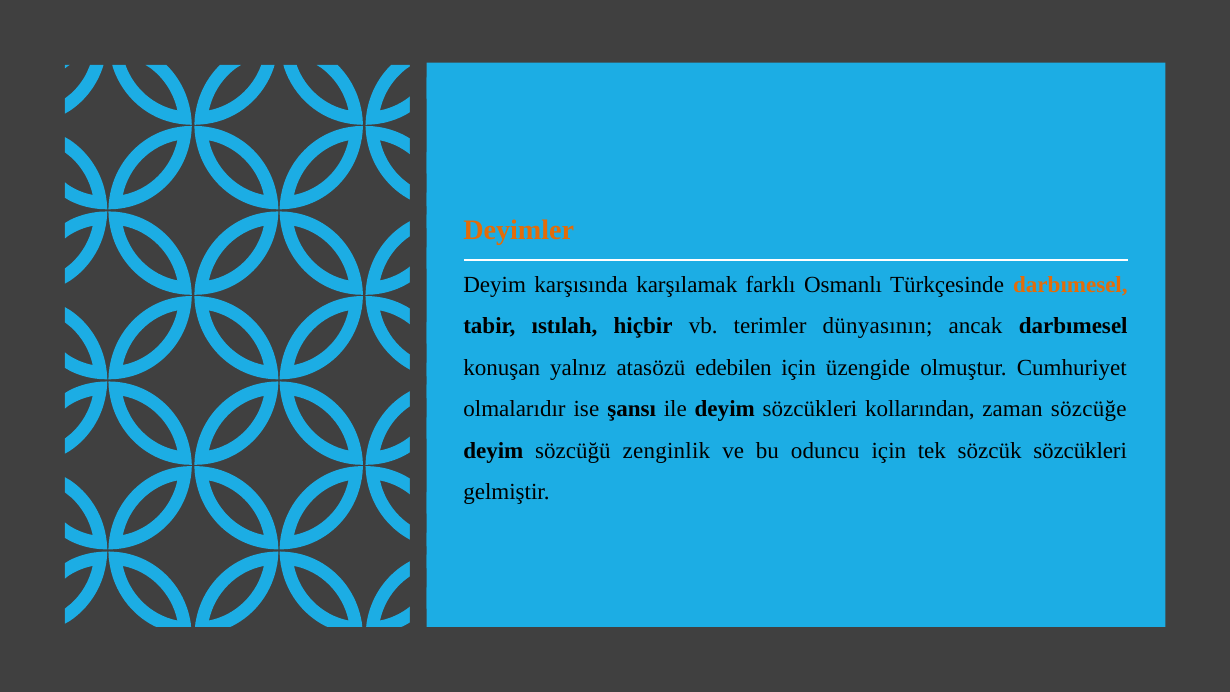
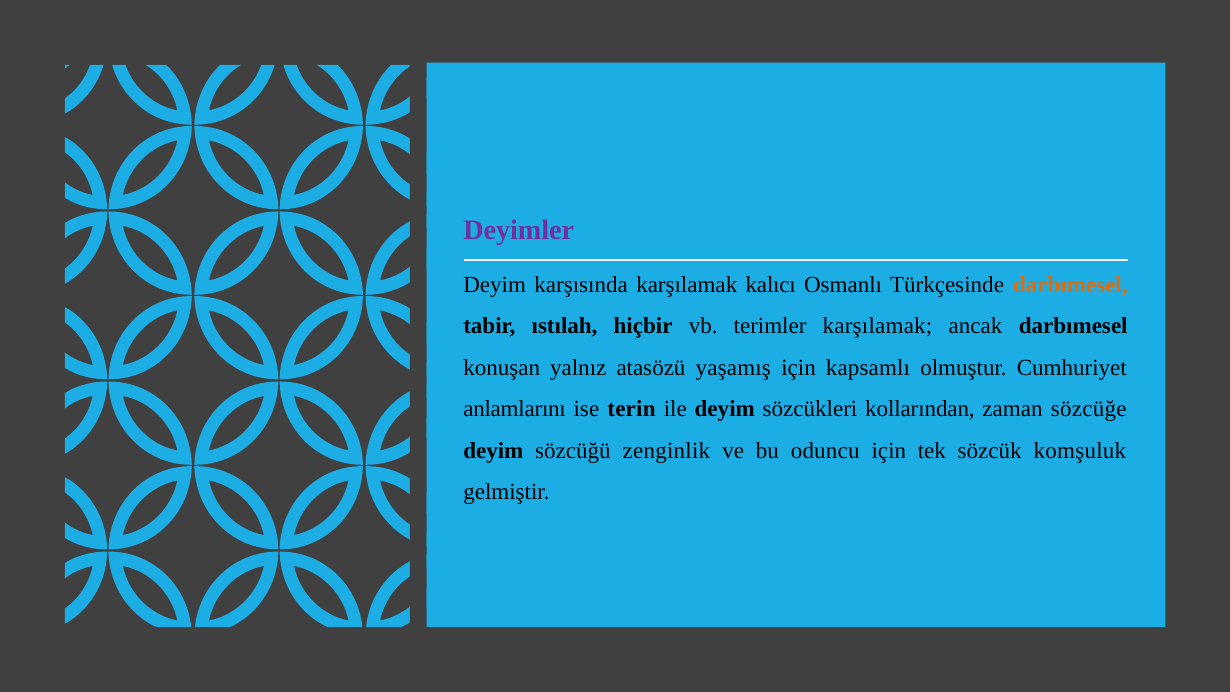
Deyimler colour: orange -> purple
farklı: farklı -> kalıcı
terimler dünyasının: dünyasının -> karşılamak
edebilen: edebilen -> yaşamış
üzengide: üzengide -> kapsamlı
olmalarıdır: olmalarıdır -> anlamlarını
şansı: şansı -> terin
sözcük sözcükleri: sözcükleri -> komşuluk
